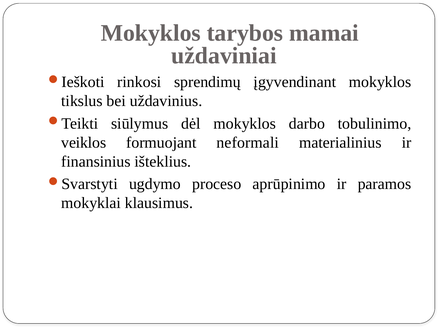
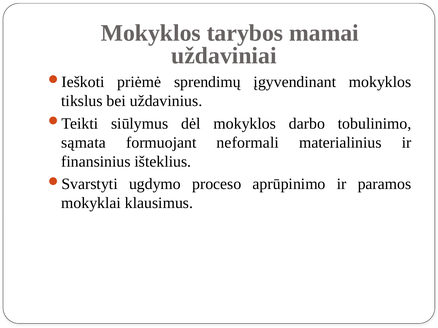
rinkosi: rinkosi -> priėmė
veiklos: veiklos -> sąmata
